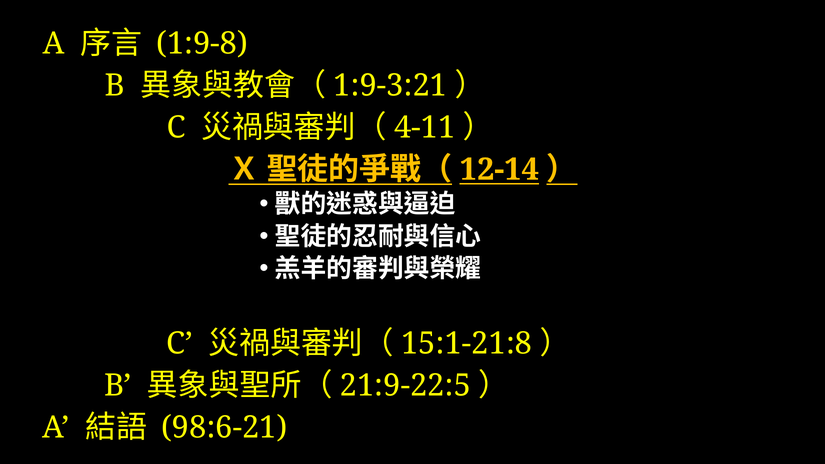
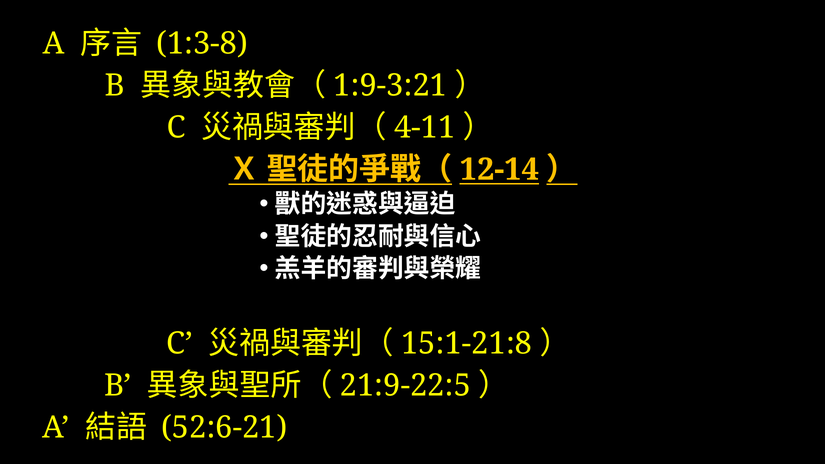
1:9-8: 1:9-8 -> 1:3-8
98:6-21: 98:6-21 -> 52:6-21
